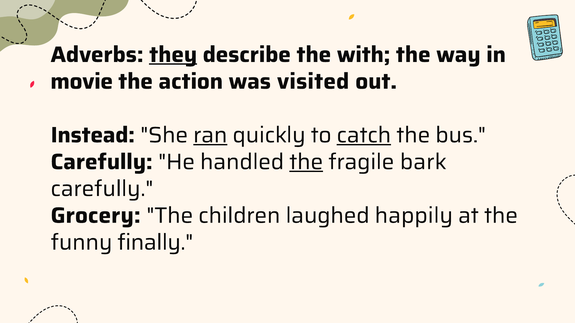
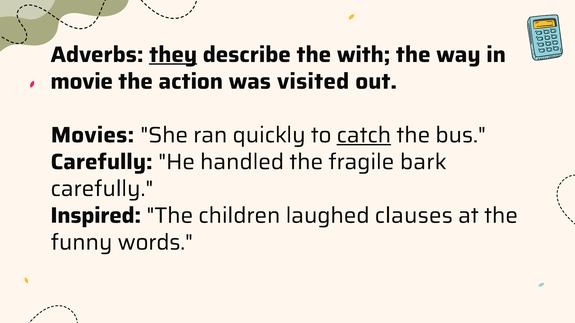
Instead: Instead -> Movies
ran underline: present -> none
the at (306, 162) underline: present -> none
Grocery: Grocery -> Inspired
happily: happily -> clauses
finally: finally -> words
